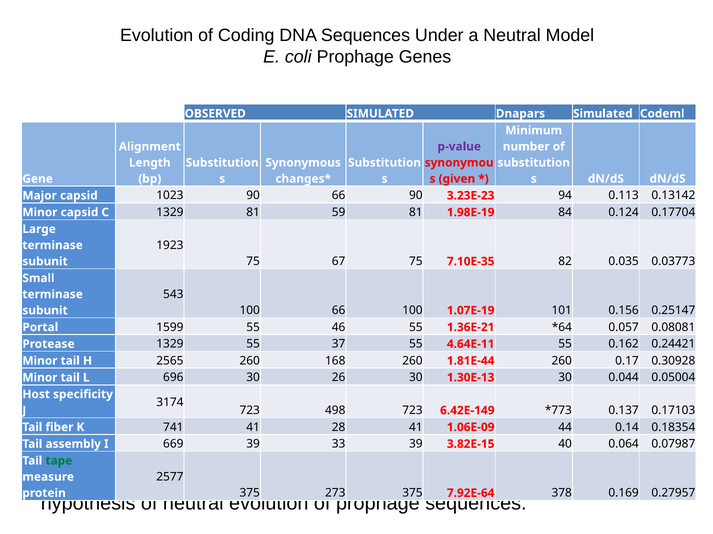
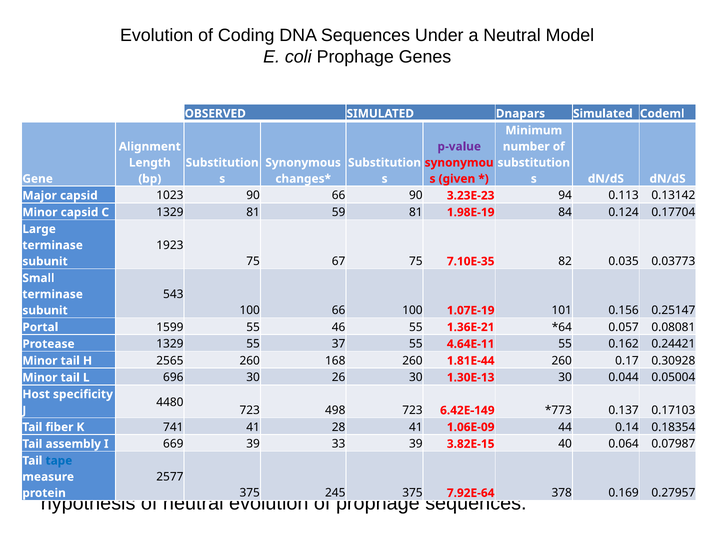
3174: 3174 -> 4480
tape colour: green -> blue
273: 273 -> 245
